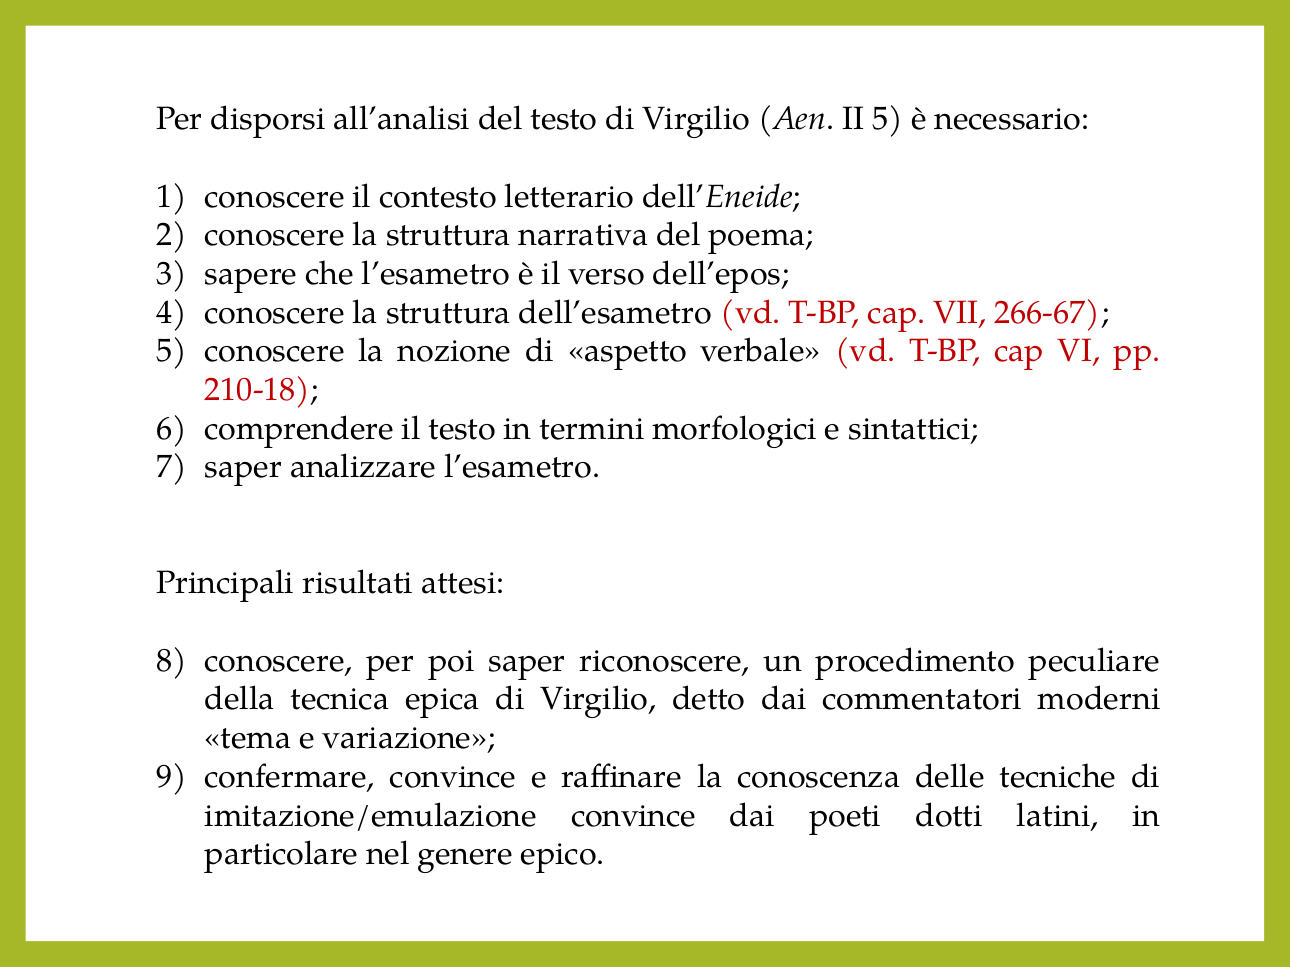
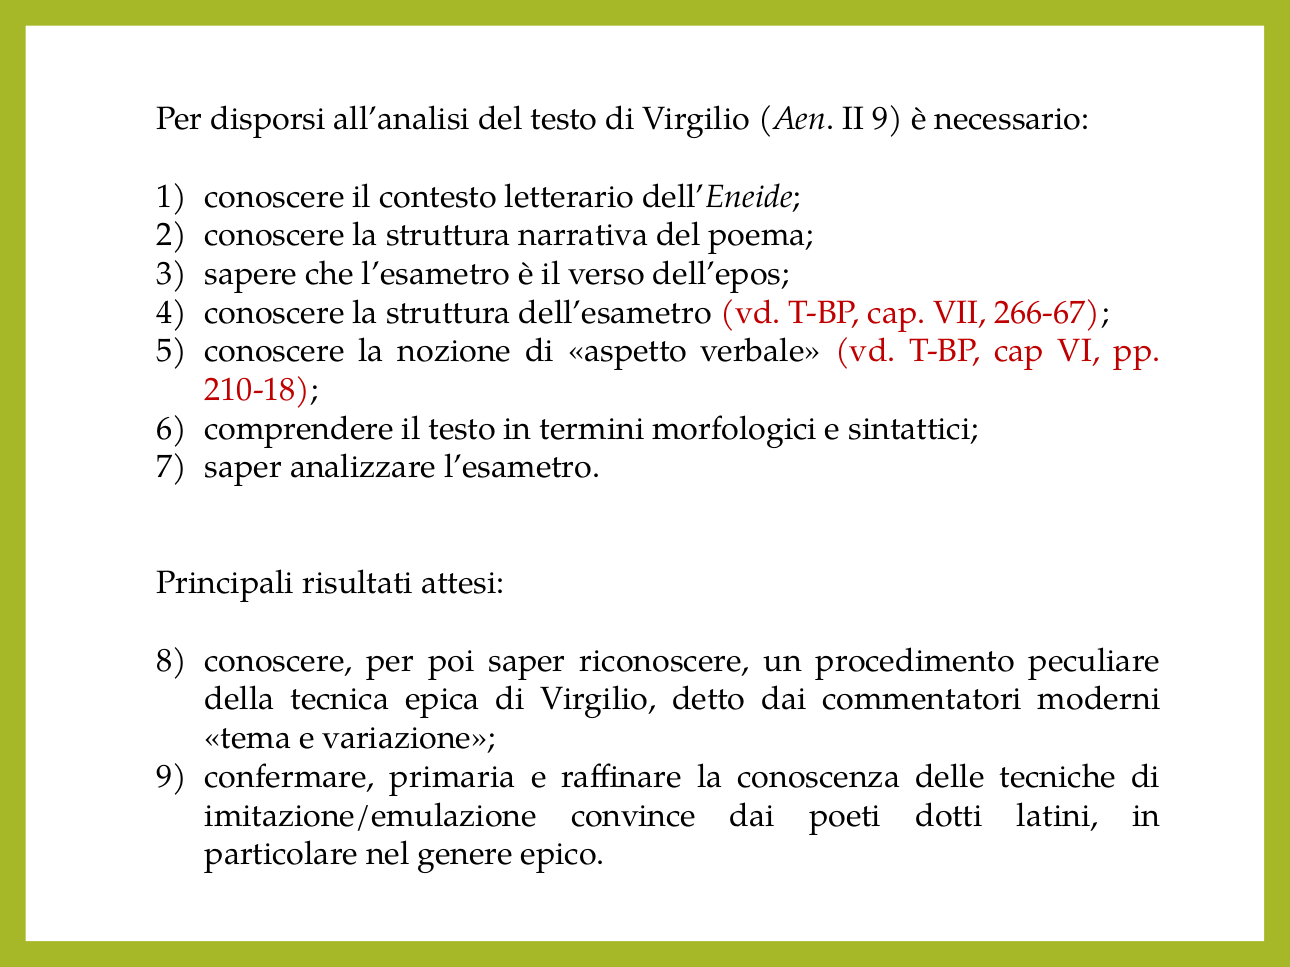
II 5: 5 -> 9
confermare convince: convince -> primaria
